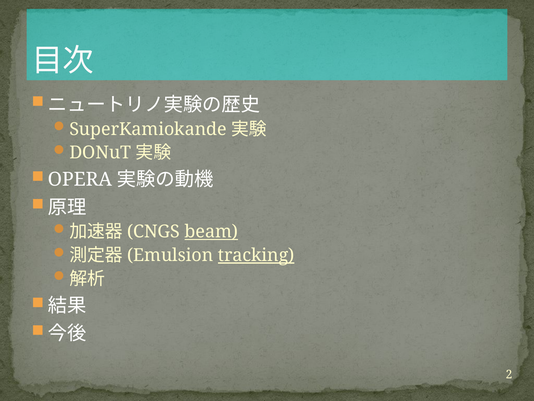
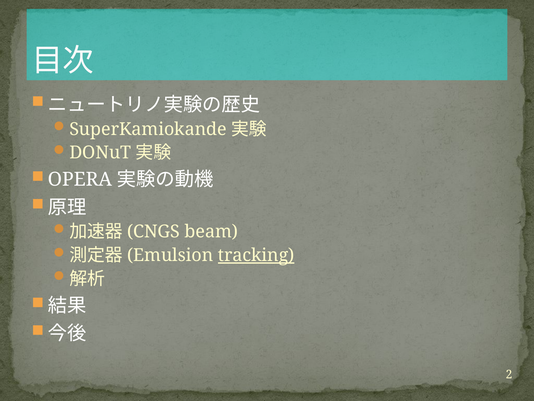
beam underline: present -> none
